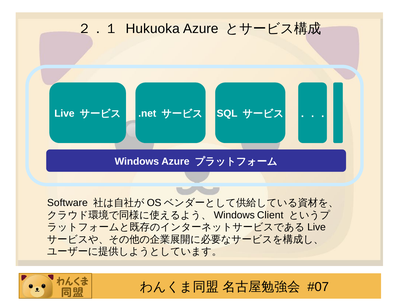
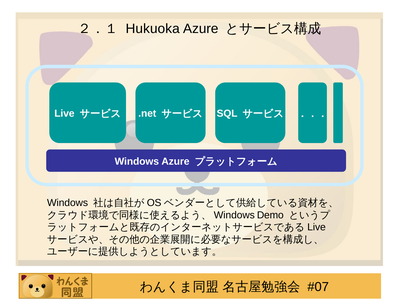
Software at (67, 203): Software -> Windows
Client: Client -> Demo
